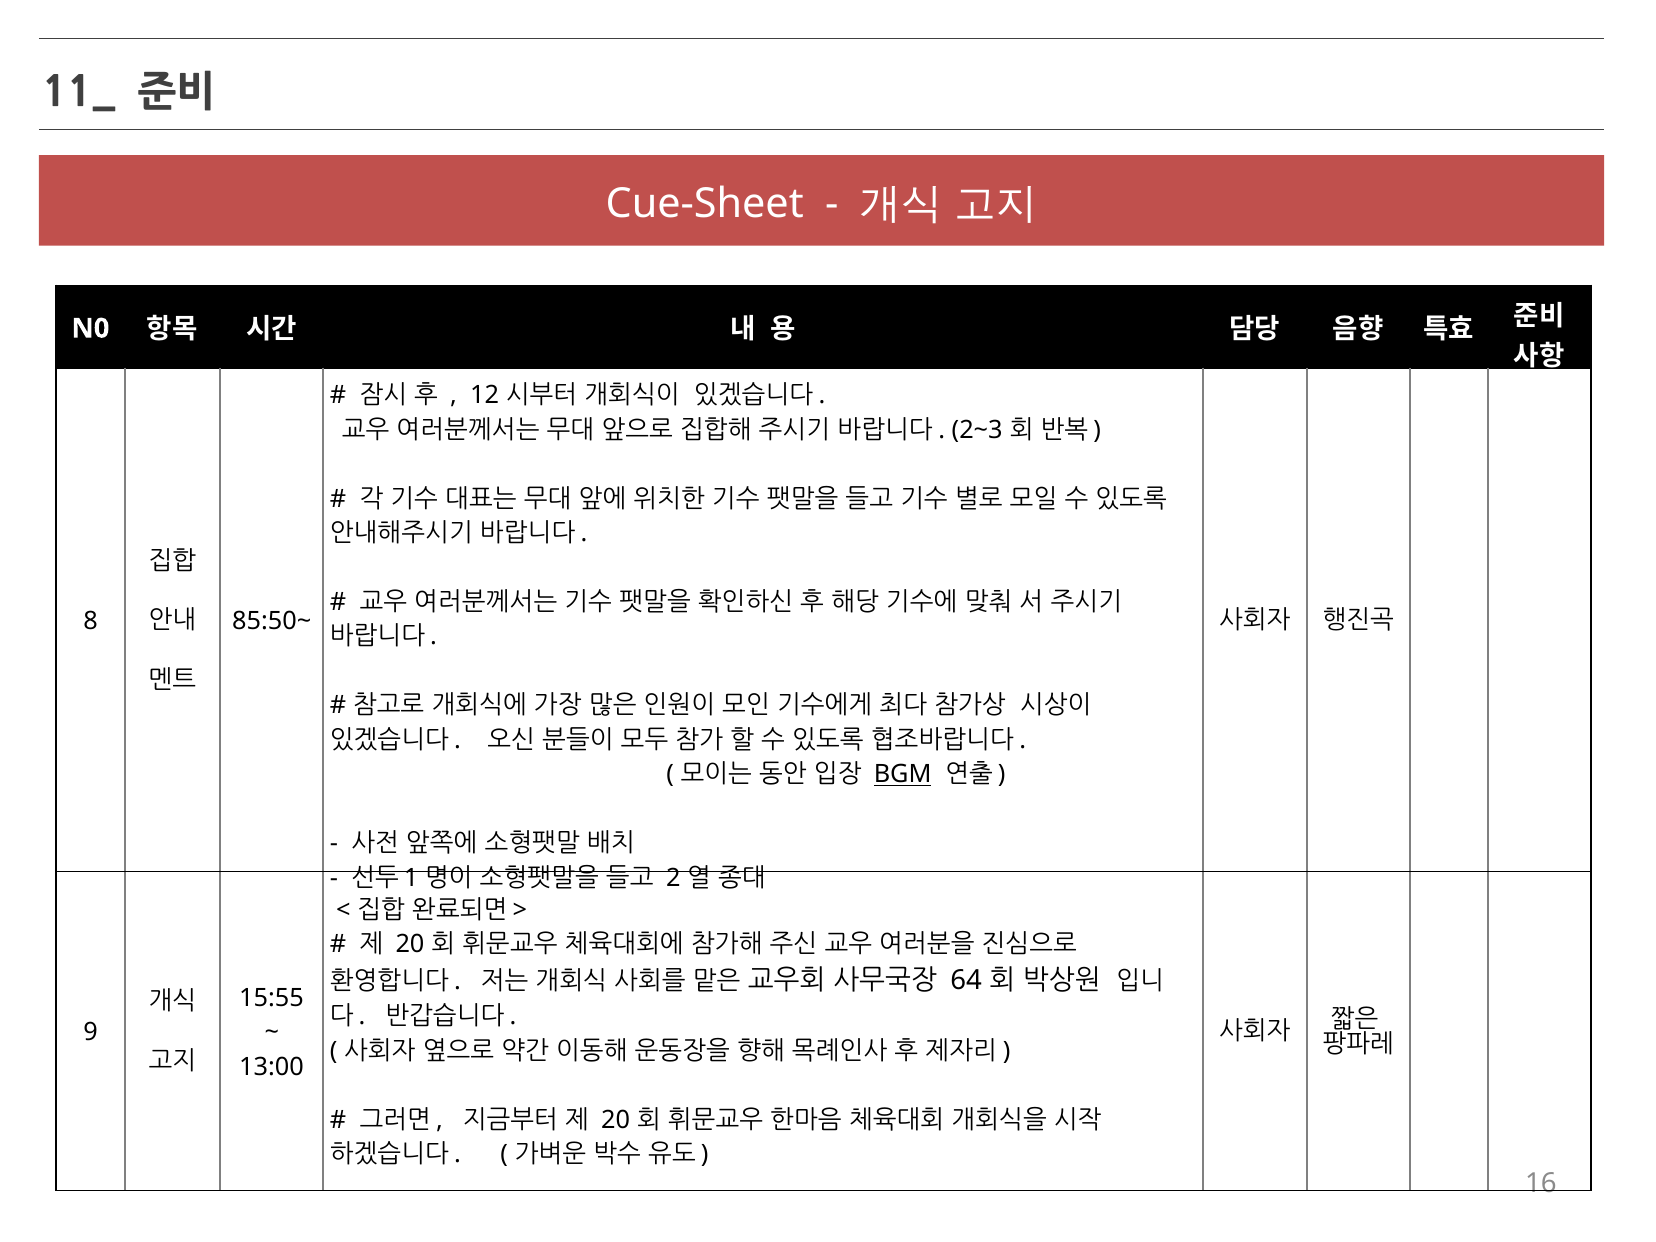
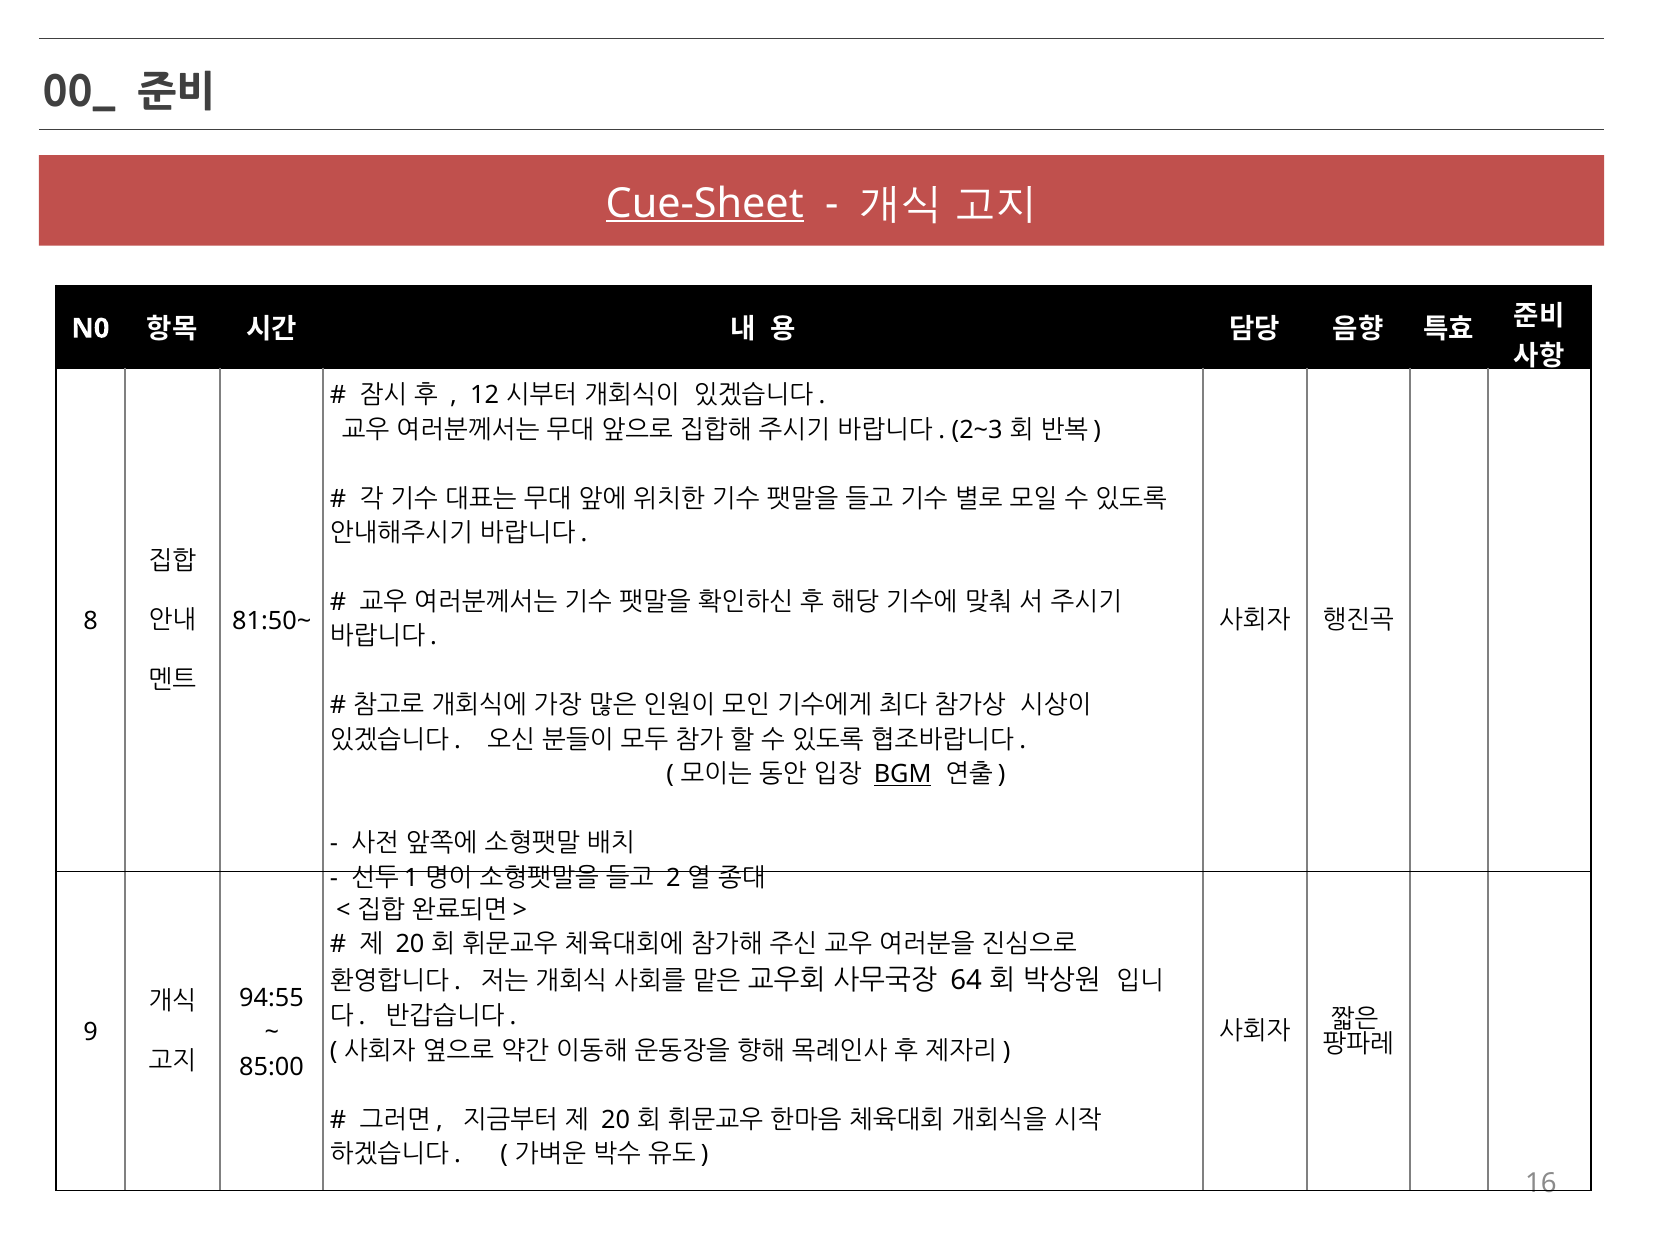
11_: 11_ -> 00_
Cue-Sheet underline: none -> present
85:50~: 85:50~ -> 81:50~
15:55: 15:55 -> 94:55
13:00: 13:00 -> 85:00
